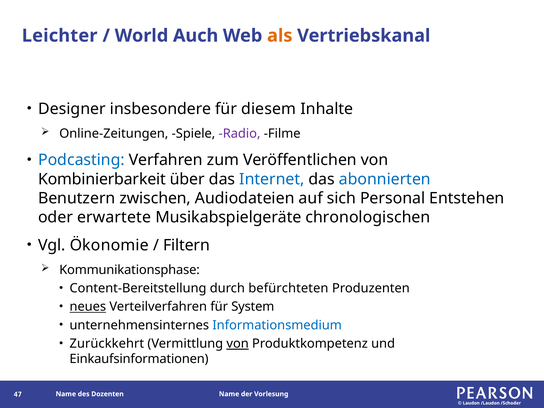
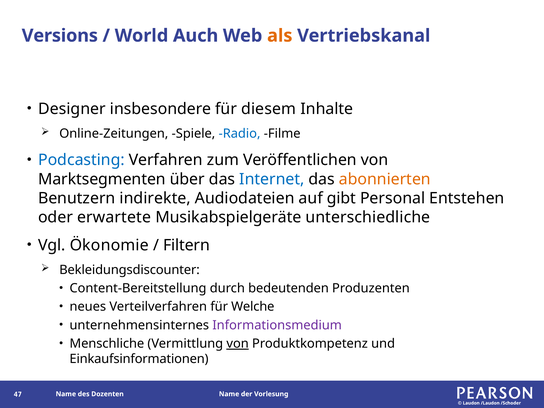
Leichter: Leichter -> Versions
Radio colour: purple -> blue
Kombinierbarkeit: Kombinierbarkeit -> Marktsegmenten
abonnierten colour: blue -> orange
zwischen: zwischen -> indirekte
sich: sich -> gibt
chronologischen: chronologischen -> unterschiedliche
Kommunikationsphase: Kommunikationsphase -> Bekleidungsdiscounter
befürchteten: befürchteten -> bedeutenden
neues underline: present -> none
System: System -> Welche
Informationsmedium colour: blue -> purple
Zurückkehrt: Zurückkehrt -> Menschliche
